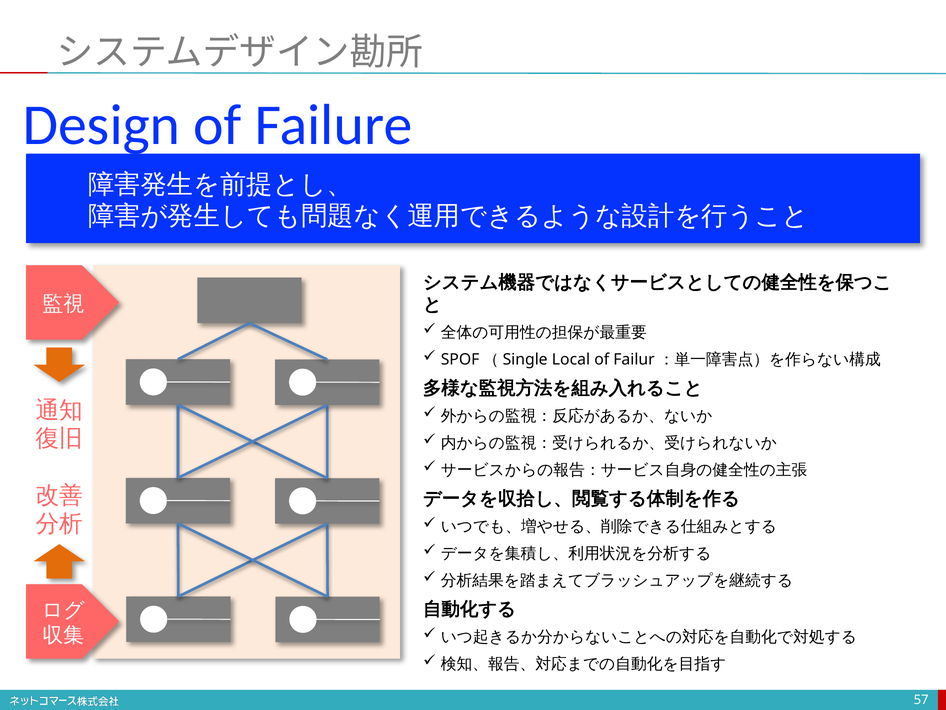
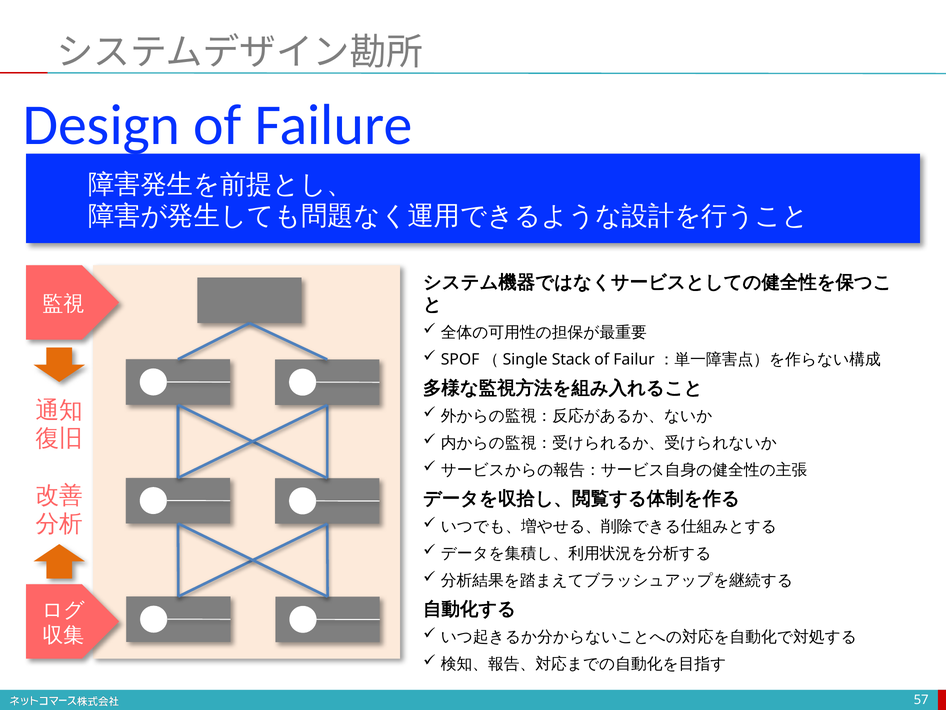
Local: Local -> Stack
